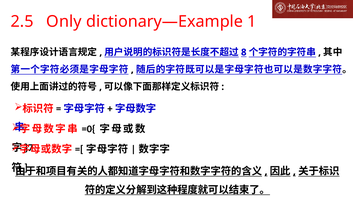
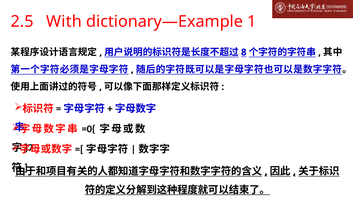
Only: Only -> With
